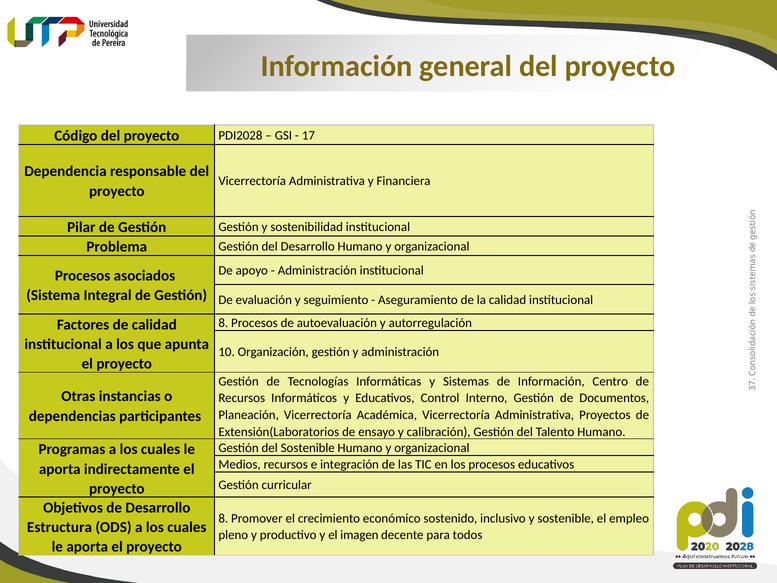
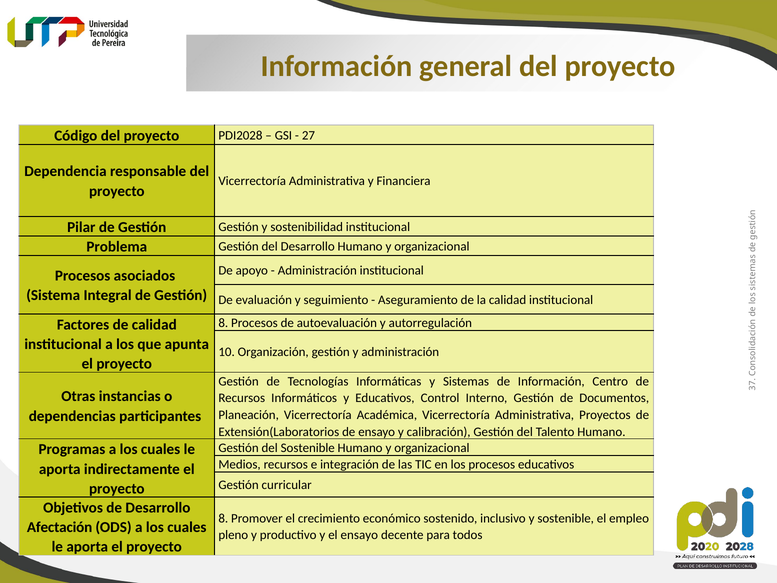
17: 17 -> 27
Estructura: Estructura -> Afectación
el imagen: imagen -> ensayo
